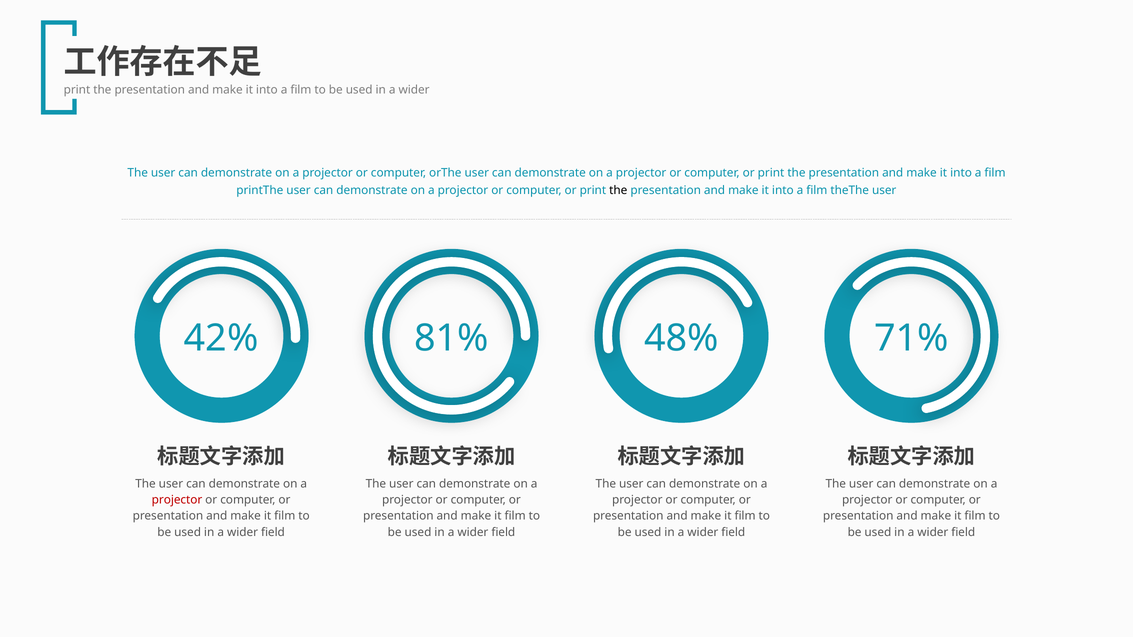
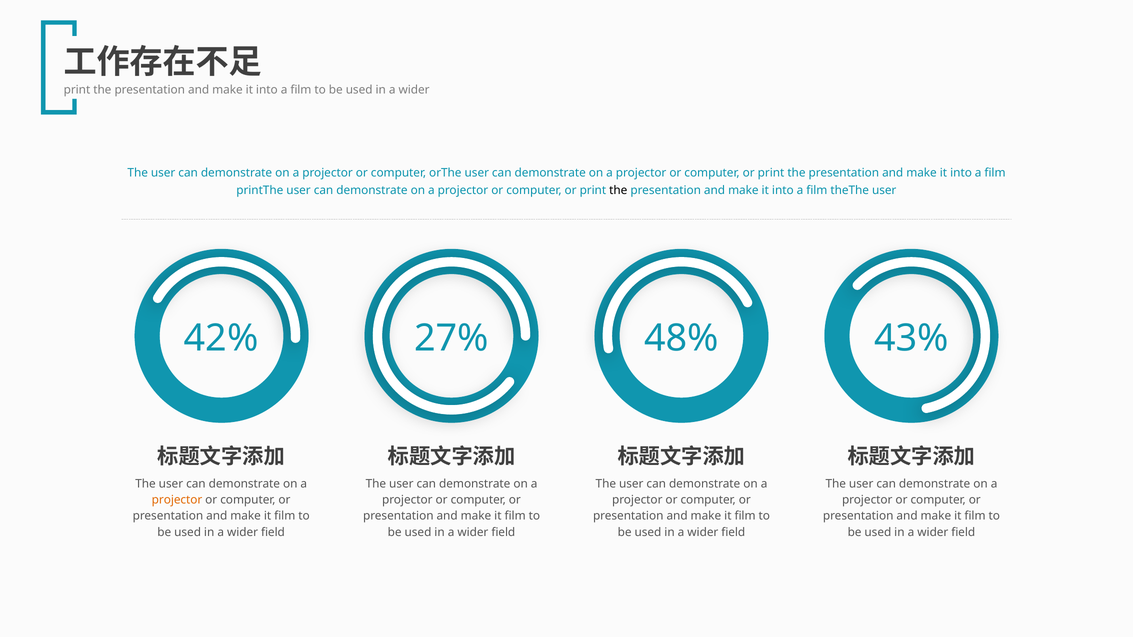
81%: 81% -> 27%
71%: 71% -> 43%
projector at (177, 500) colour: red -> orange
